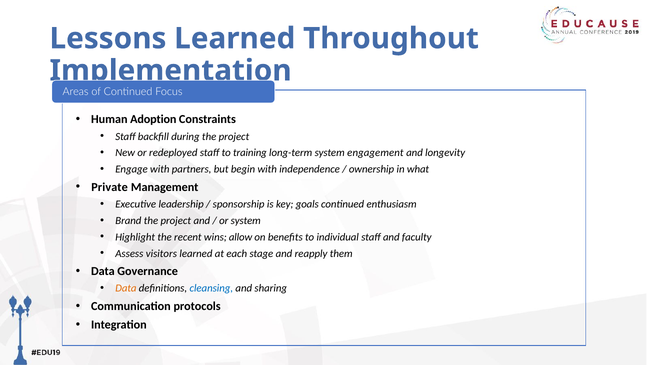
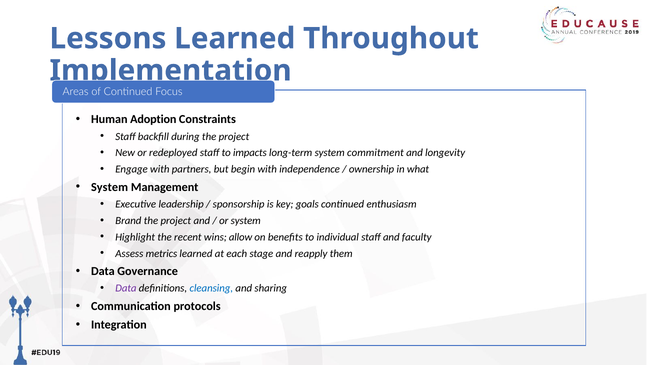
training: training -> impacts
engagement: engagement -> commitment
Private at (110, 187): Private -> System
visitors: visitors -> metrics
Data at (126, 288) colour: orange -> purple
